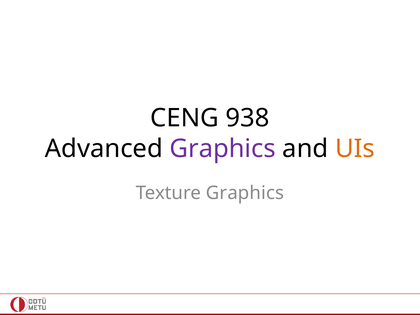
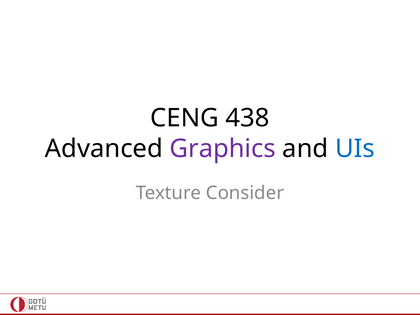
938: 938 -> 438
UIs colour: orange -> blue
Texture Graphics: Graphics -> Consider
